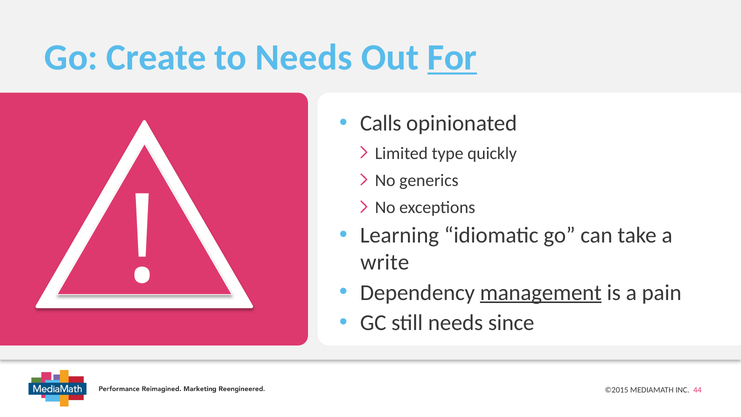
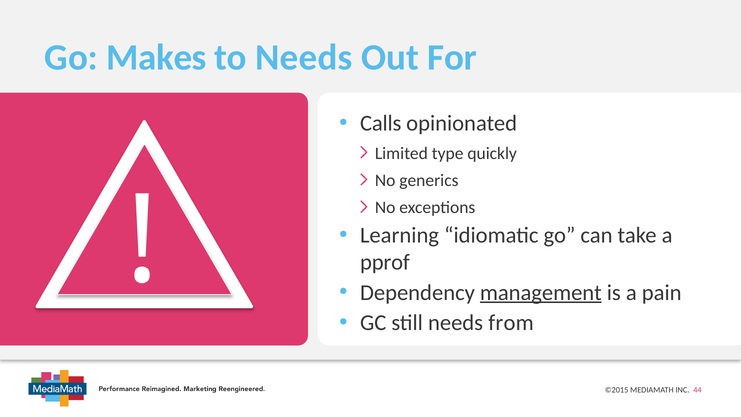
Create: Create -> Makes
For underline: present -> none
write: write -> pprof
since: since -> from
